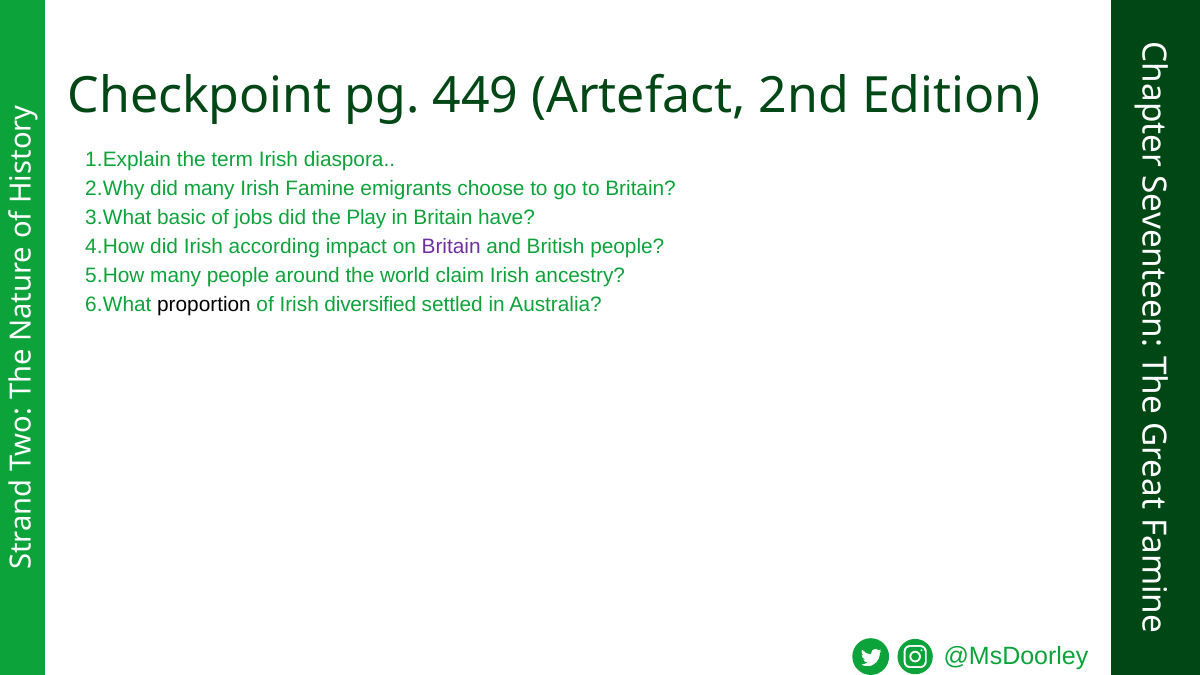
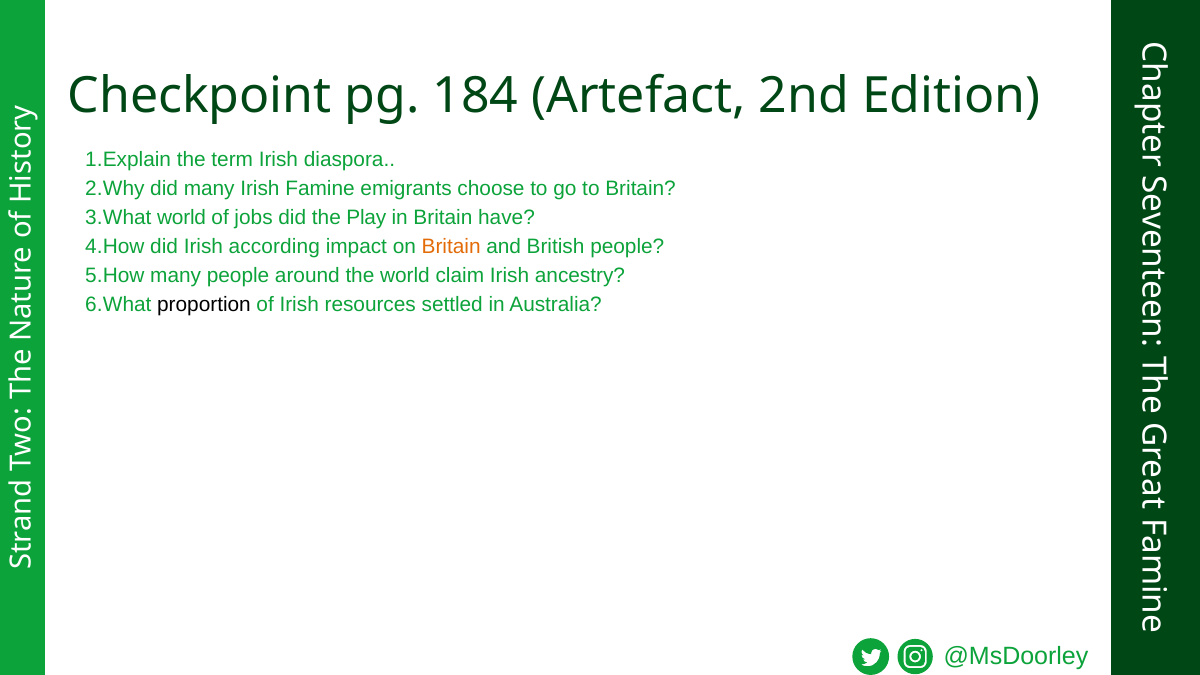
449: 449 -> 184
basic at (181, 217): basic -> world
Britain at (451, 247) colour: purple -> orange
diversified: diversified -> resources
